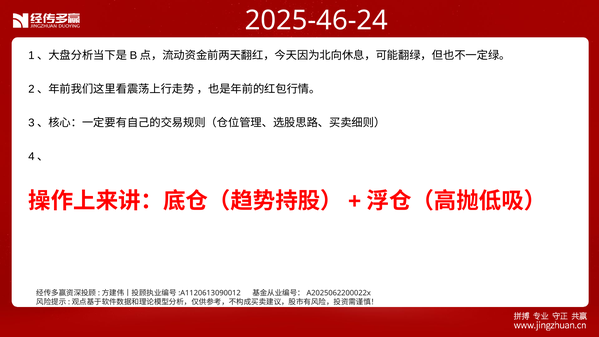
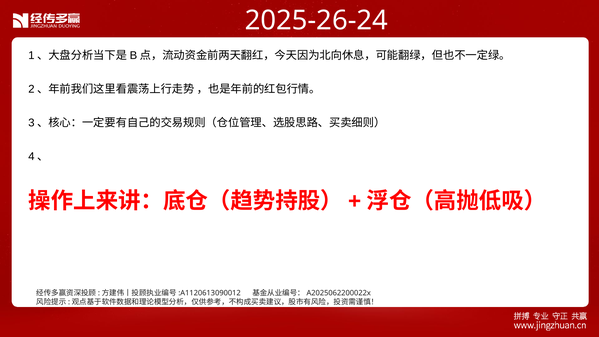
2025-46-24: 2025-46-24 -> 2025-26-24
